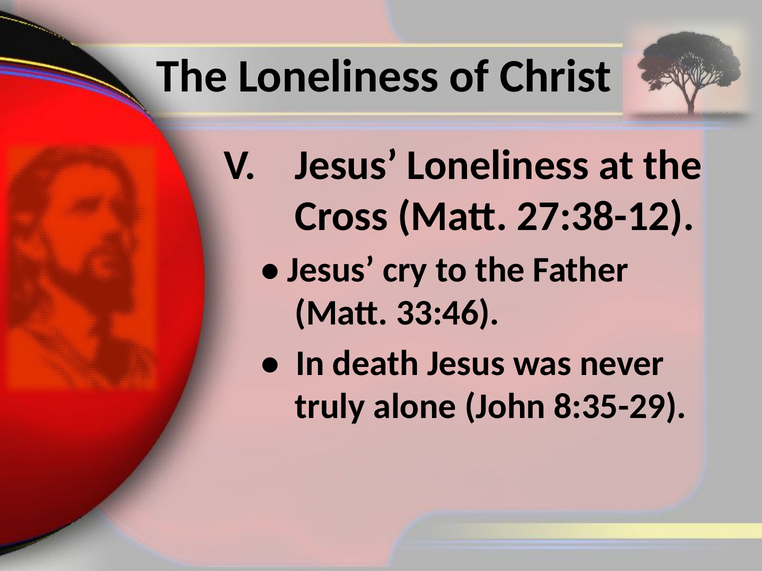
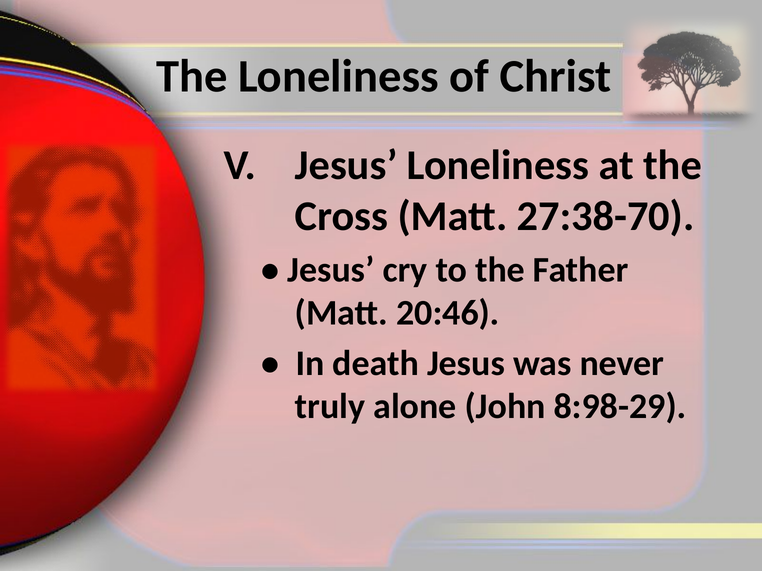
27:38-12: 27:38-12 -> 27:38-70
33:46: 33:46 -> 20:46
8:35-29: 8:35-29 -> 8:98-29
